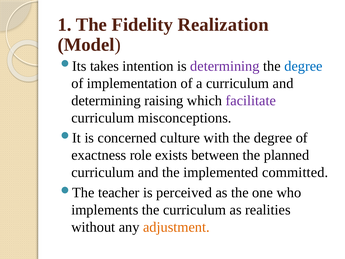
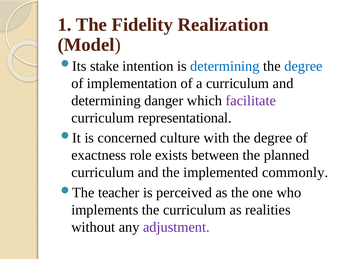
takes: takes -> stake
determining at (225, 66) colour: purple -> blue
raising: raising -> danger
misconceptions: misconceptions -> representational
committed: committed -> commonly
adjustment colour: orange -> purple
